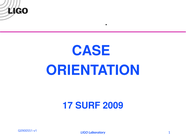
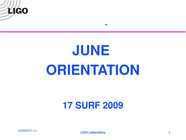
CASE: CASE -> JUNE
